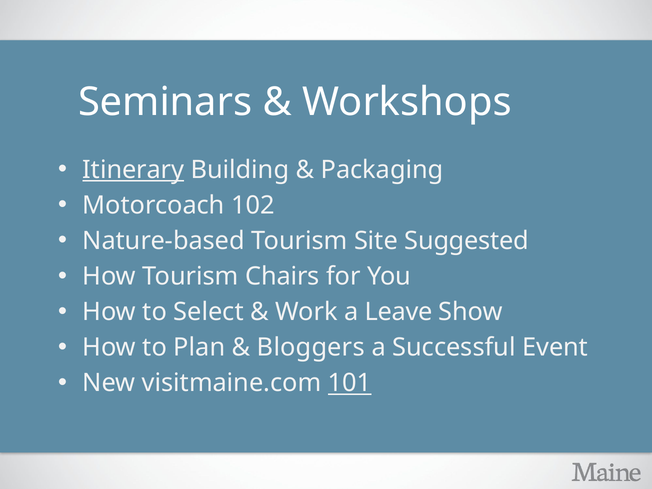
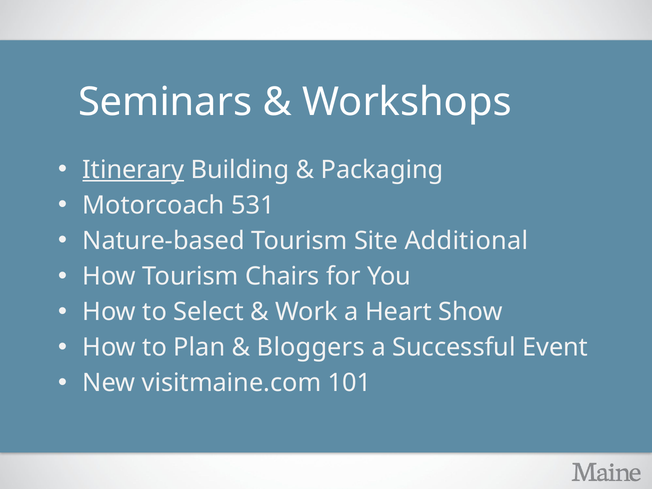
102: 102 -> 531
Suggested: Suggested -> Additional
Leave: Leave -> Heart
101 underline: present -> none
